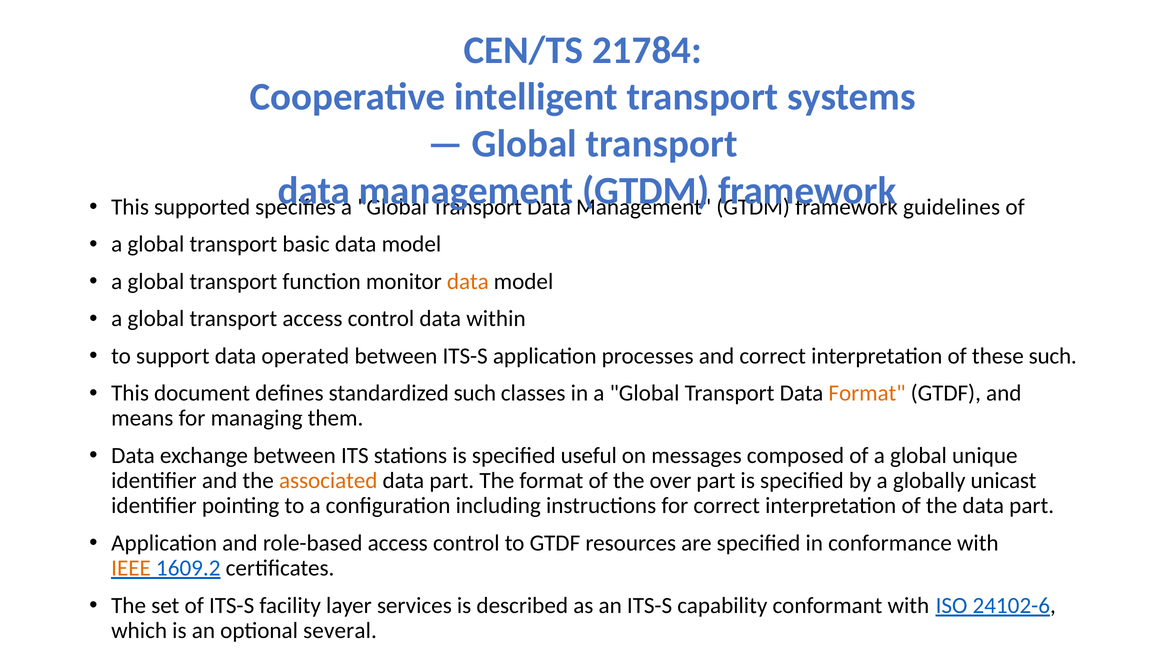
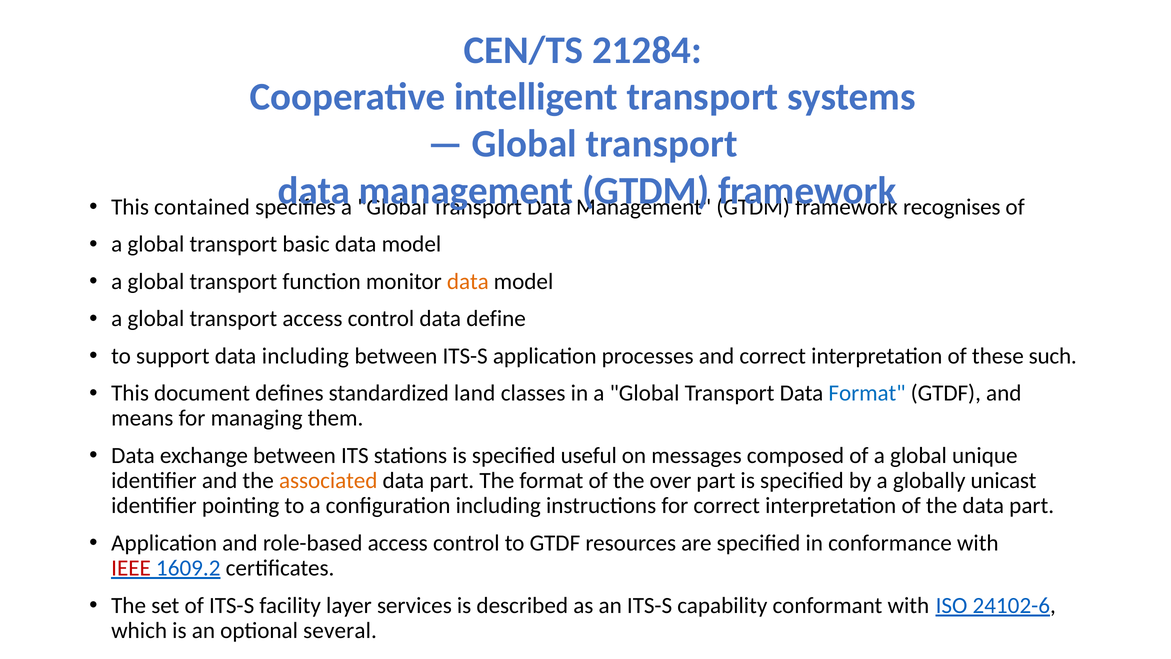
21784: 21784 -> 21284
supported: supported -> contained
guidelines: guidelines -> recognises
within: within -> define
data operated: operated -> including
standardized such: such -> land
Format at (867, 393) colour: orange -> blue
IEEE colour: orange -> red
